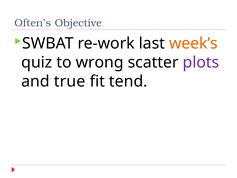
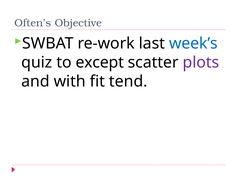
week’s colour: orange -> blue
wrong: wrong -> except
true: true -> with
